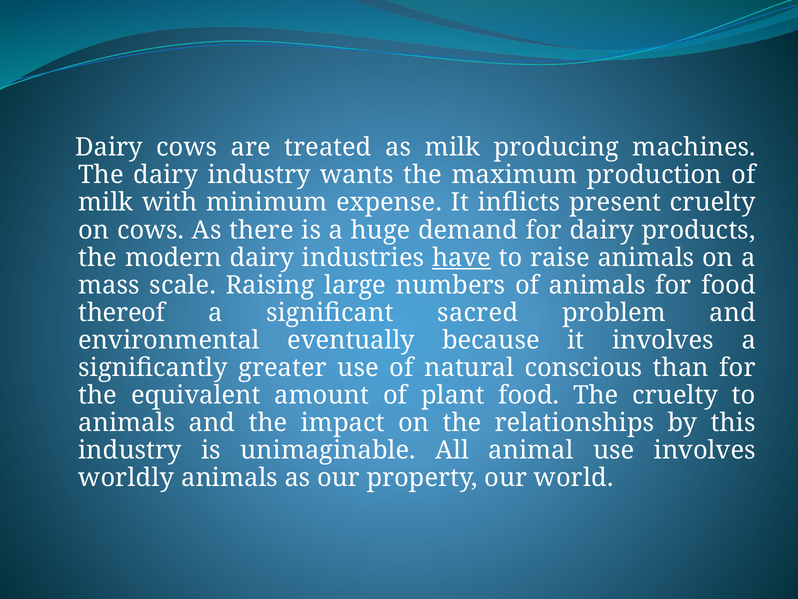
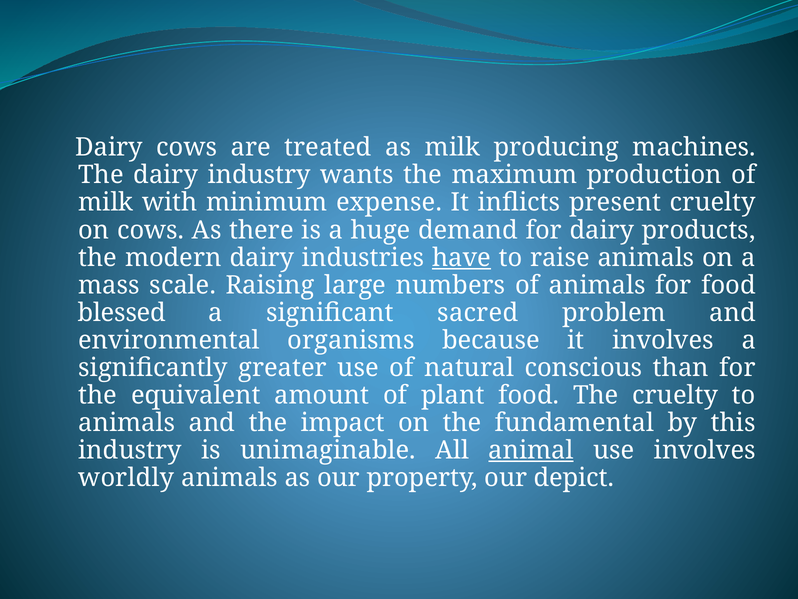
thereof: thereof -> blessed
eventually: eventually -> organisms
relationships: relationships -> fundamental
animal underline: none -> present
world: world -> depict
